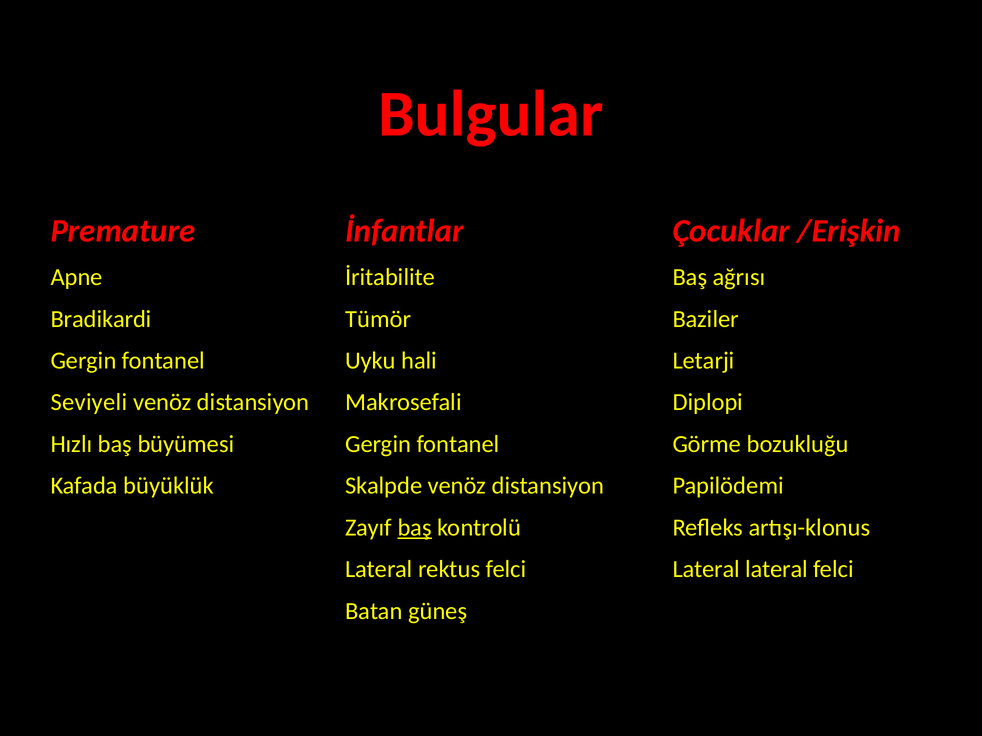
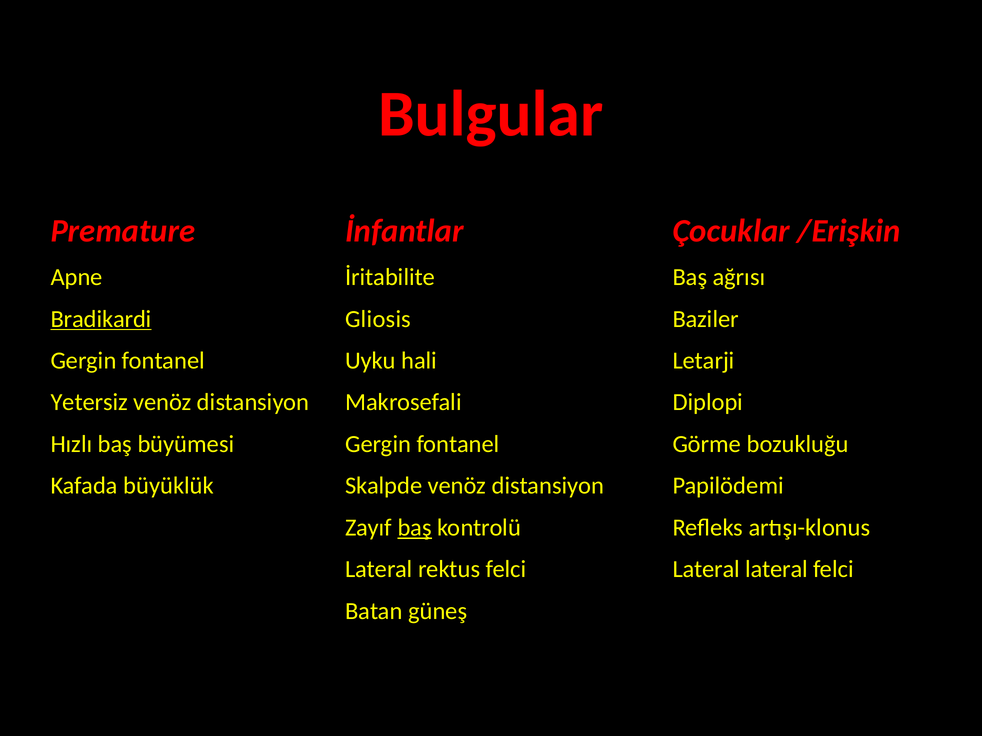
Bradikardi underline: none -> present
Tümör: Tümör -> Gliosis
Seviyeli: Seviyeli -> Yetersiz
